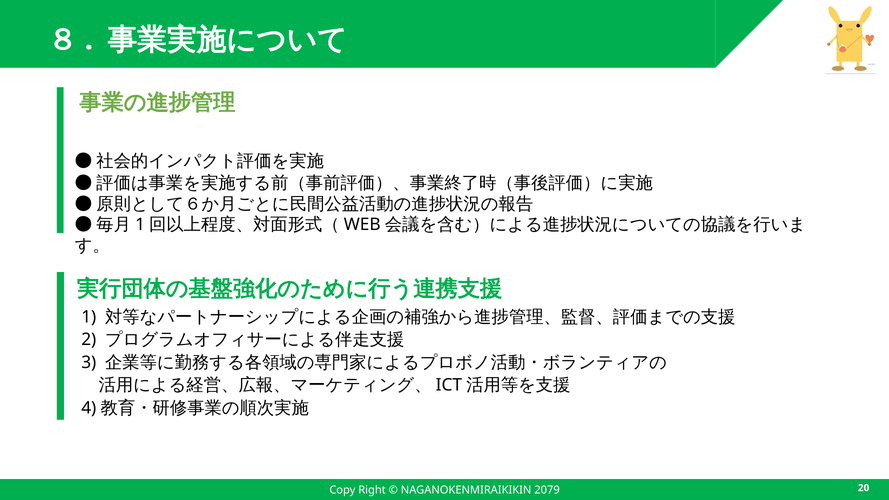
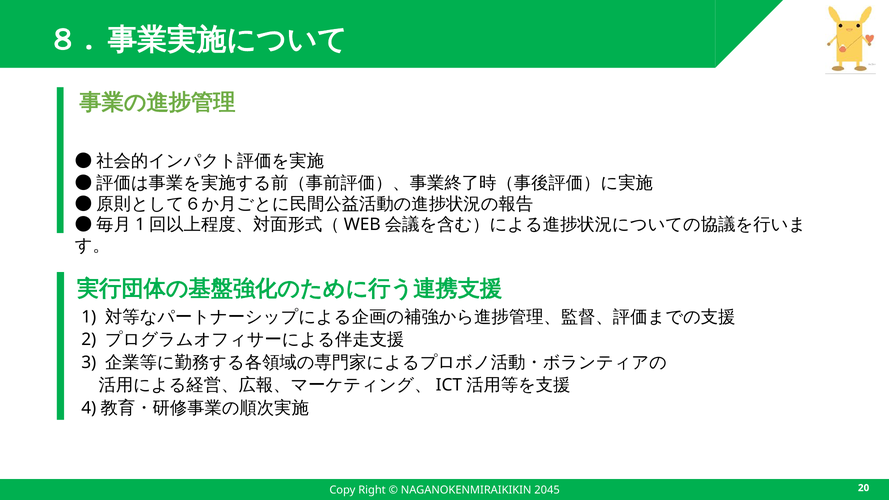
2079: 2079 -> 2045
